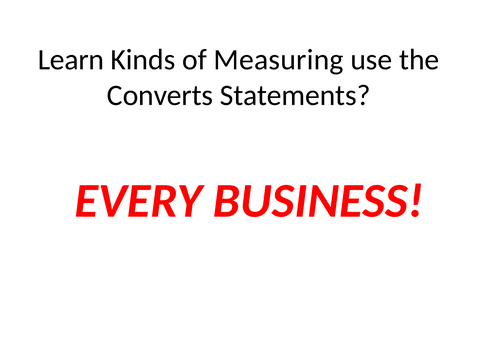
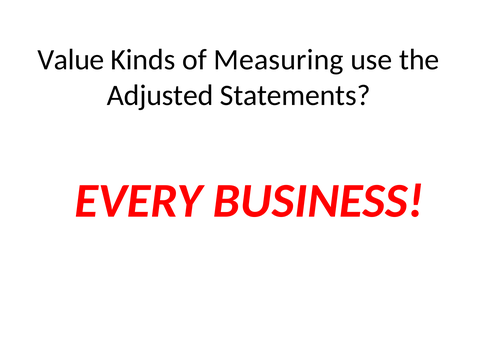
Learn: Learn -> Value
Converts: Converts -> Adjusted
